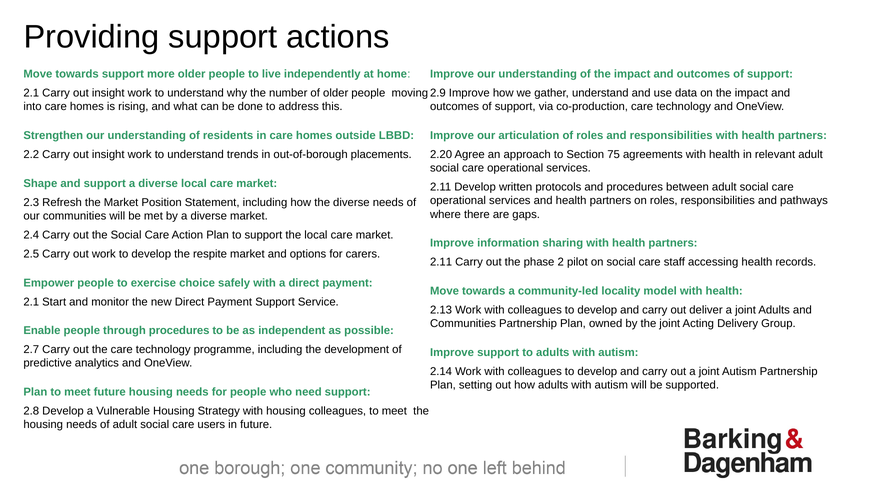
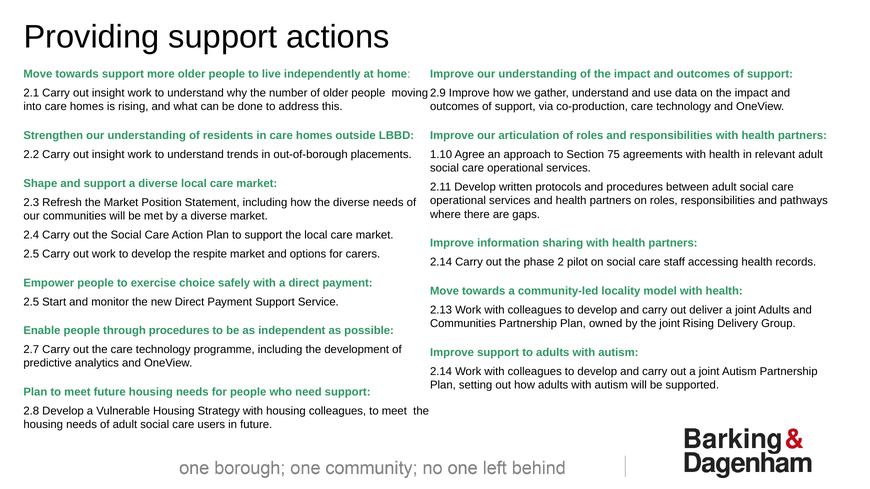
2.20: 2.20 -> 1.10
2.11 at (441, 262): 2.11 -> 2.14
2.1 at (31, 302): 2.1 -> 2.5
joint Acting: Acting -> Rising
